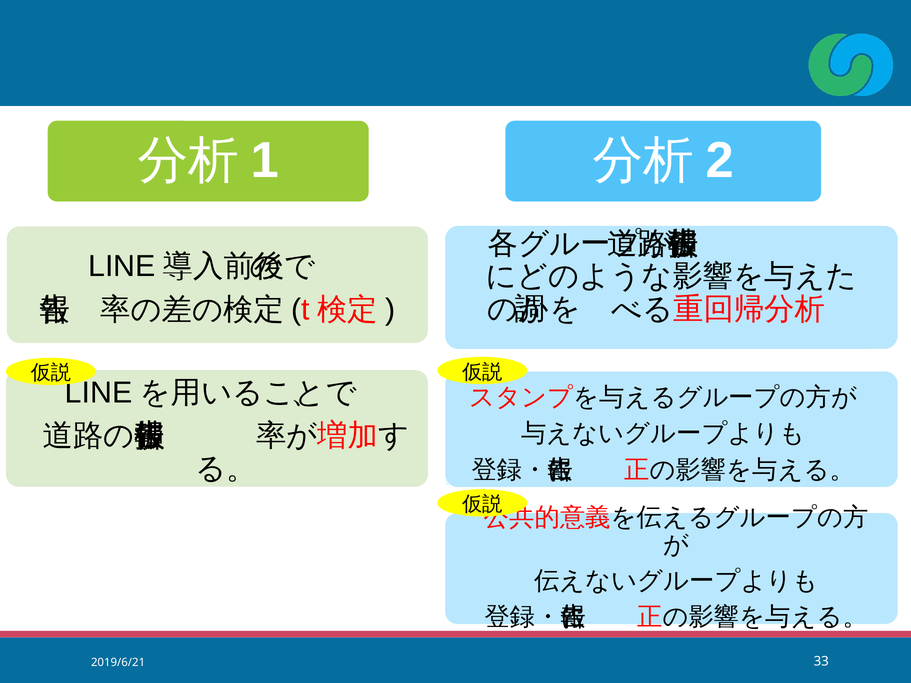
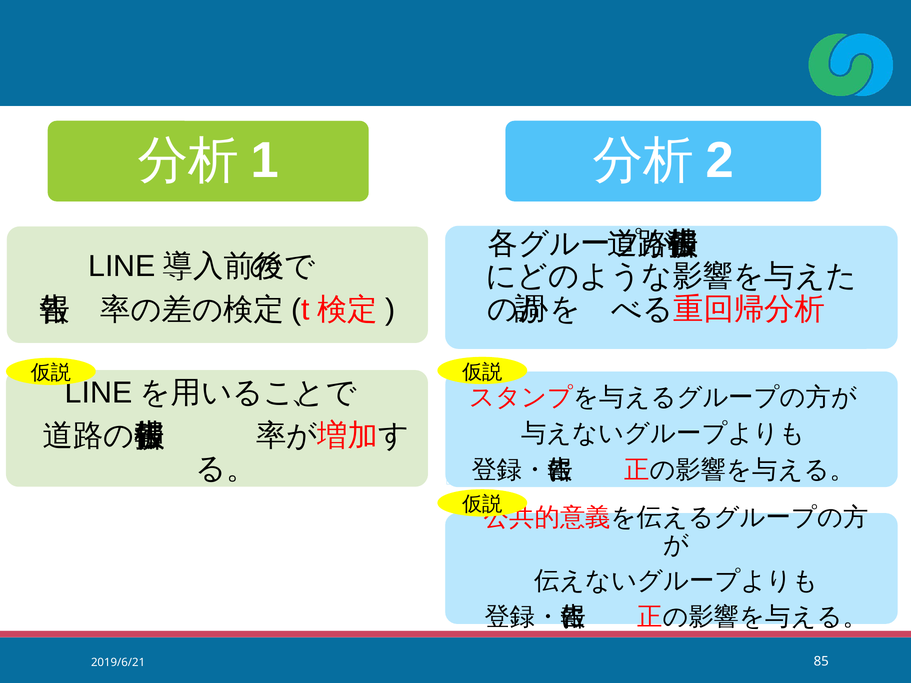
33: 33 -> 85
